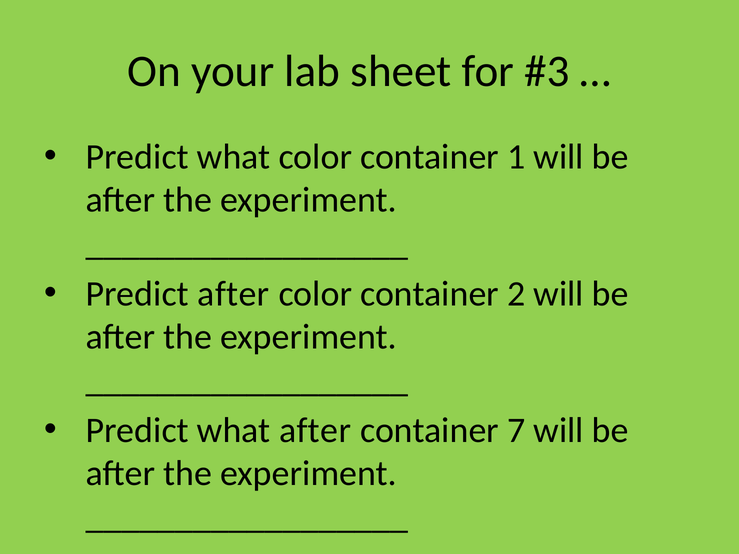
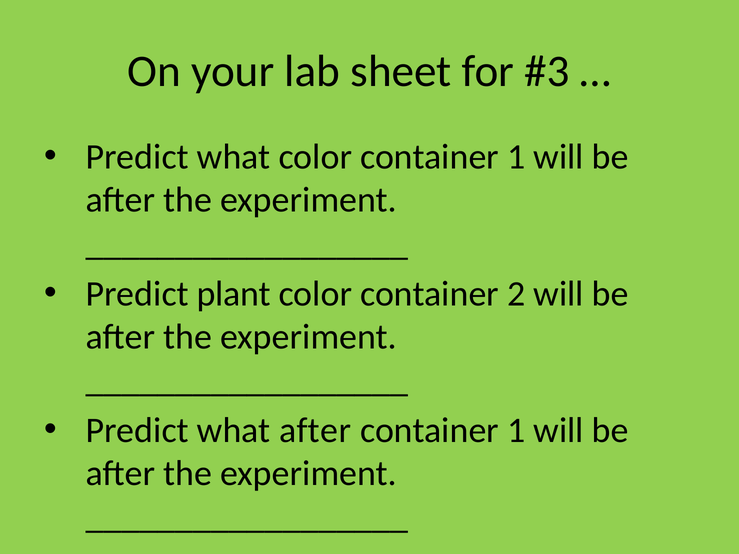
Predict after: after -> plant
7 at (516, 431): 7 -> 1
